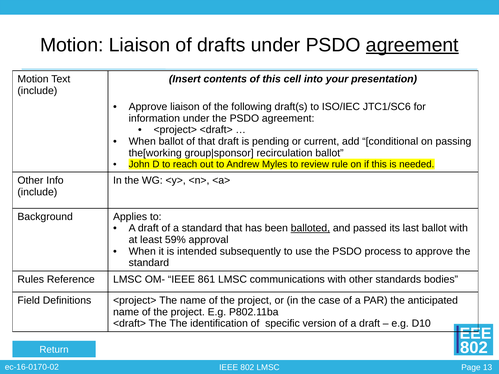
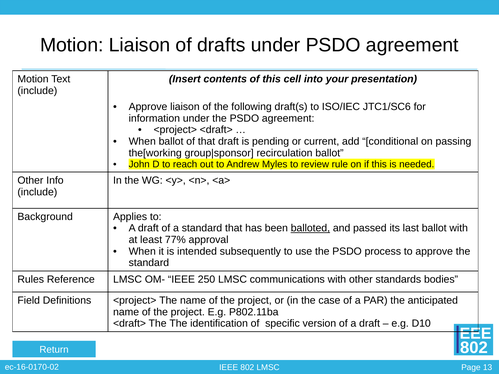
agreement at (412, 45) underline: present -> none
59%: 59% -> 77%
861: 861 -> 250
